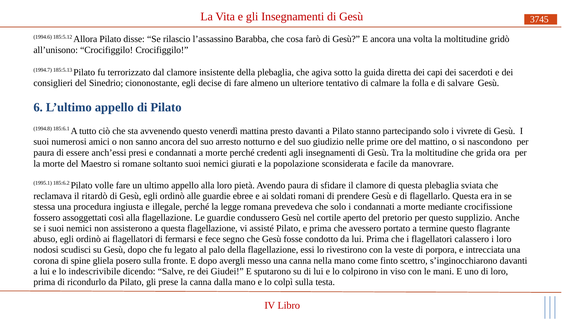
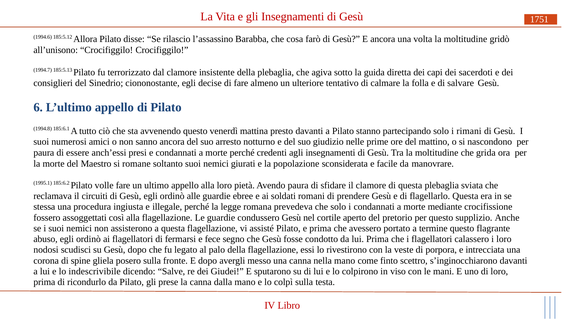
3745: 3745 -> 1751
vivrete: vivrete -> rimani
ritardò: ritardò -> circuiti
